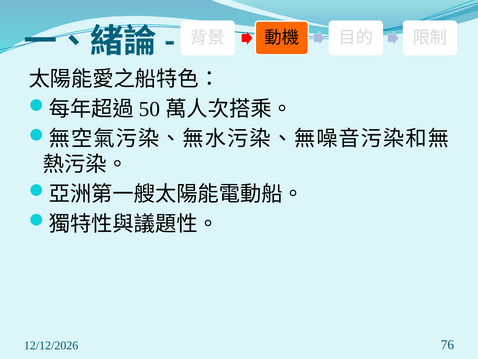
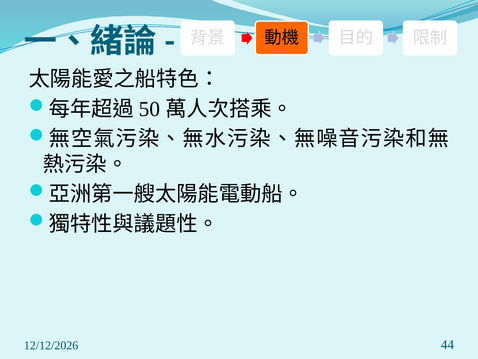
76: 76 -> 44
